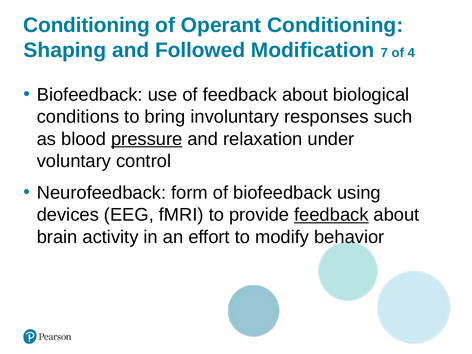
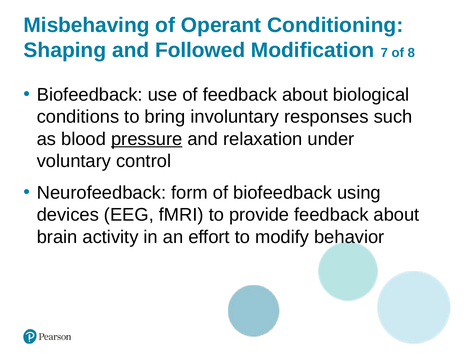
Conditioning at (87, 25): Conditioning -> Misbehaving
4: 4 -> 8
feedback at (331, 215) underline: present -> none
